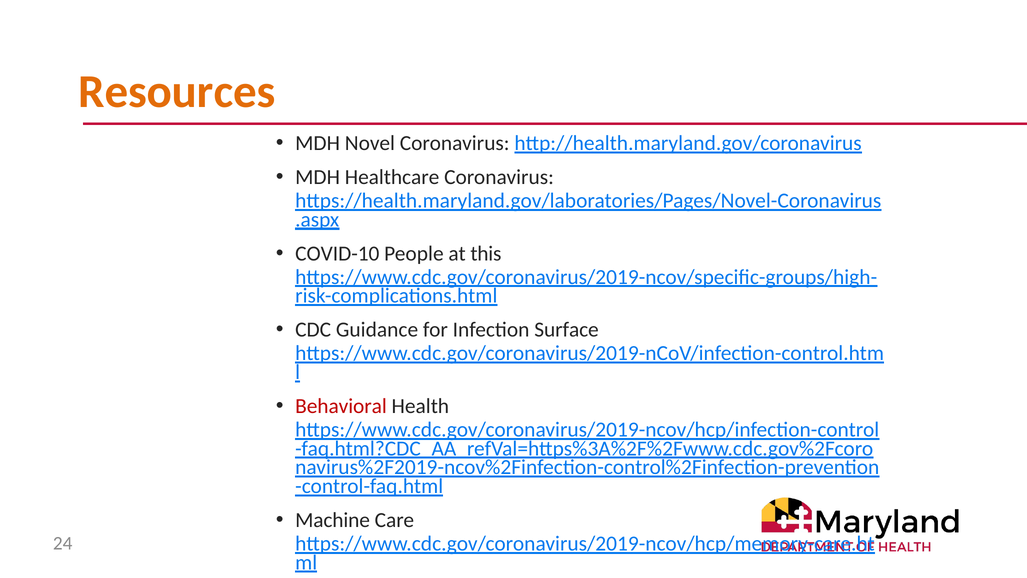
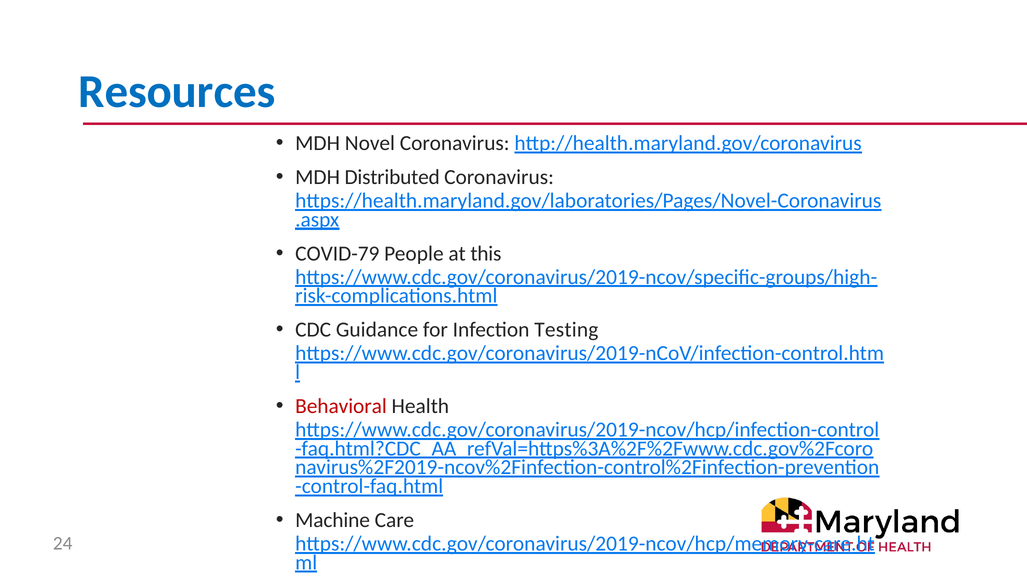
Resources colour: orange -> blue
Healthcare: Healthcare -> Distributed
COVID-10: COVID-10 -> COVID-79
Surface: Surface -> Testing
